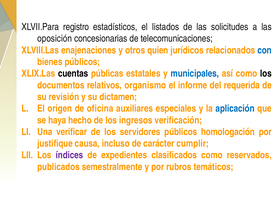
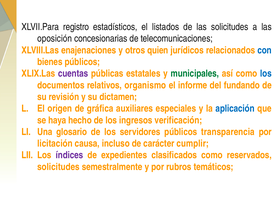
cuentas colour: black -> purple
municipales colour: blue -> green
los at (266, 74) colour: black -> blue
requerida: requerida -> fundando
oficina: oficina -> gráfica
verificar: verificar -> glosario
homologación: homologación -> transparencia
justifique: justifique -> licitación
publicados at (58, 167): publicados -> solicitudes
